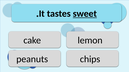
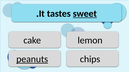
peanuts underline: none -> present
